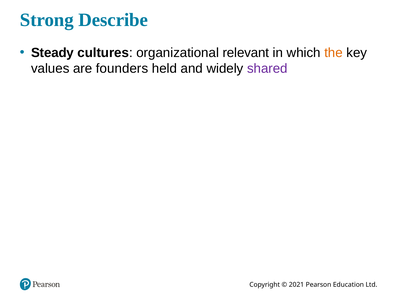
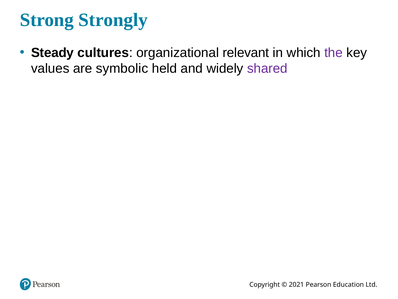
Describe: Describe -> Strongly
the colour: orange -> purple
founders: founders -> symbolic
